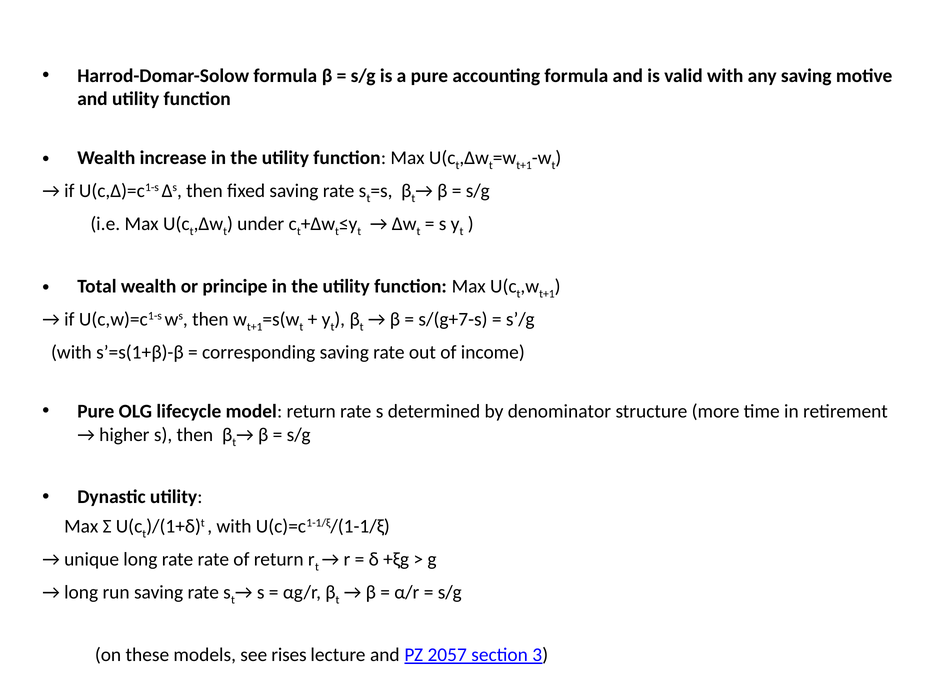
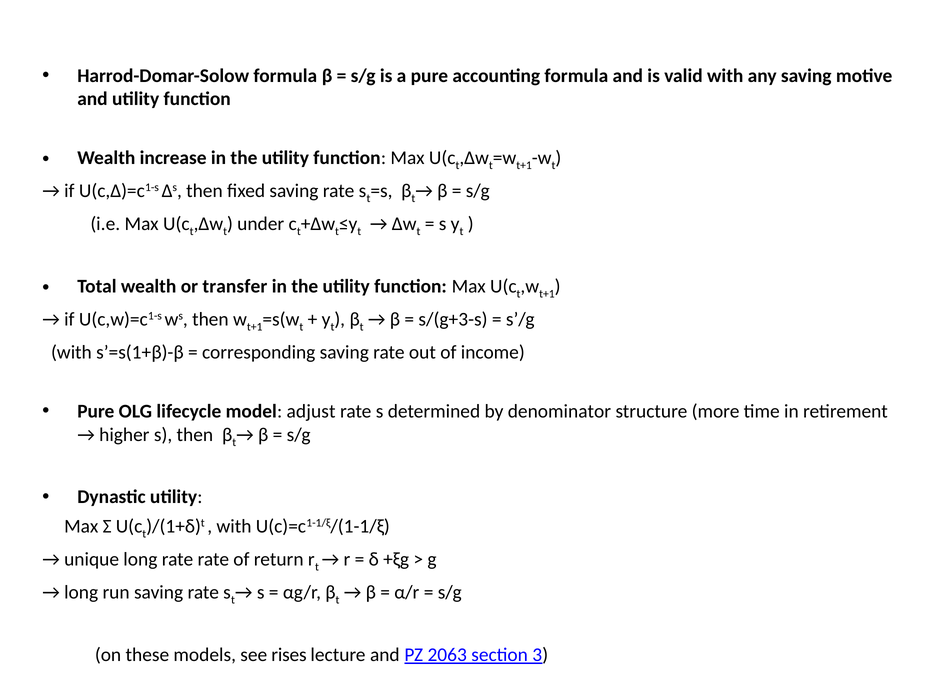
principe: principe -> transfer
s/(g+7-s: s/(g+7-s -> s/(g+3-s
model return: return -> adjust
2057: 2057 -> 2063
